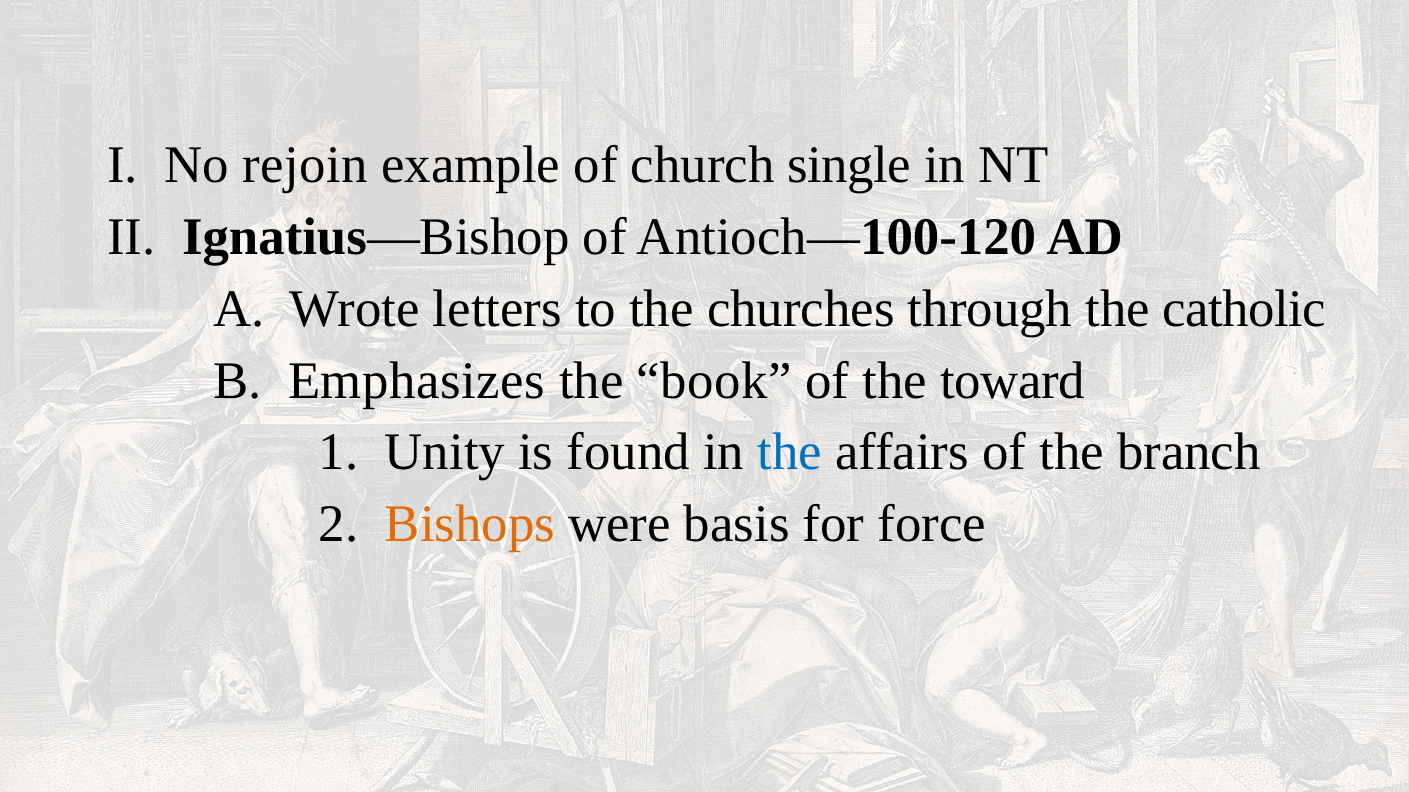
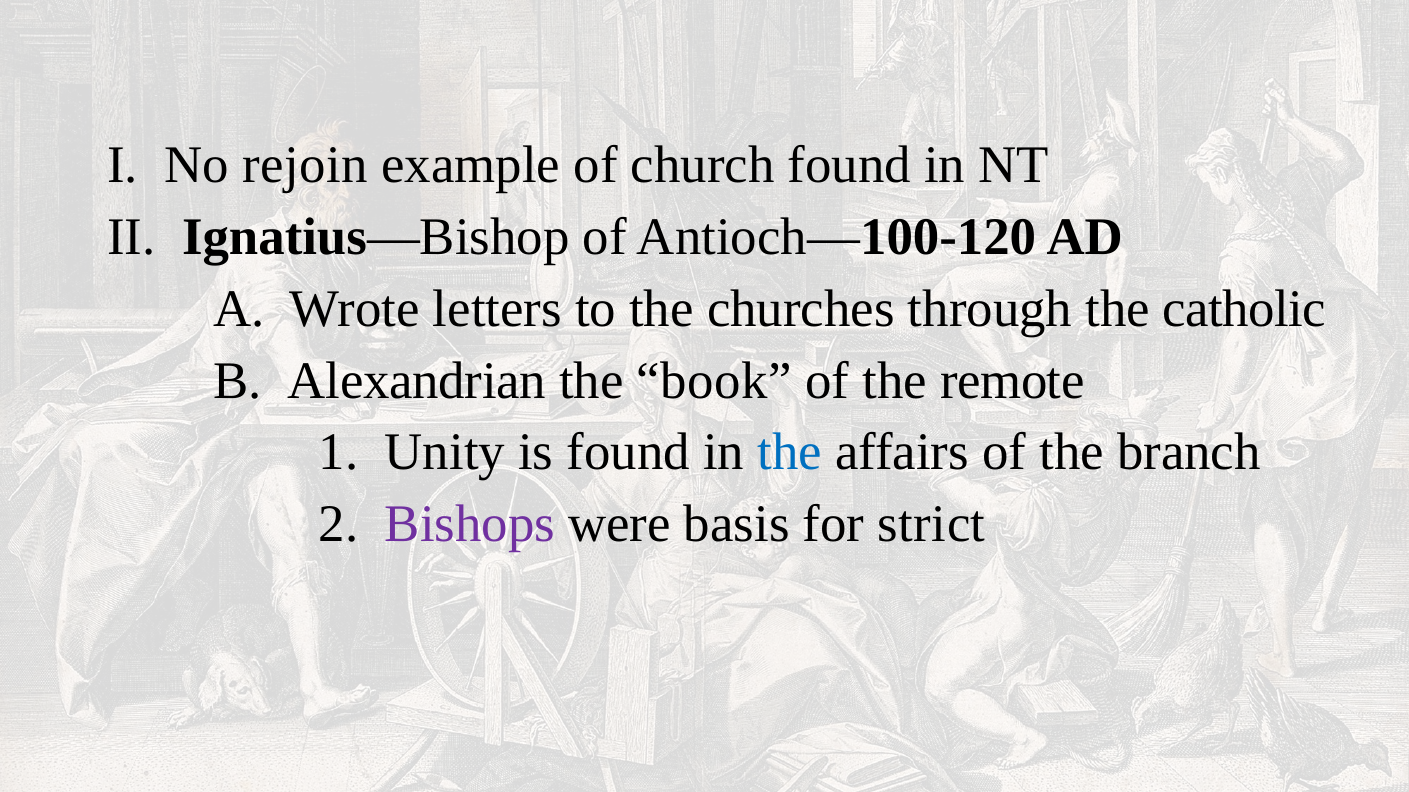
church single: single -> found
Emphasizes: Emphasizes -> Alexandrian
toward: toward -> remote
Bishops colour: orange -> purple
force: force -> strict
